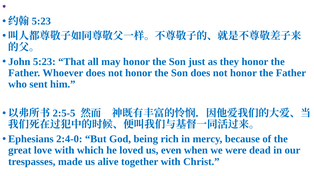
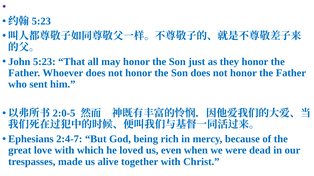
2:5-5: 2:5-5 -> 2:0-5
2:4-0: 2:4-0 -> 2:4-7
